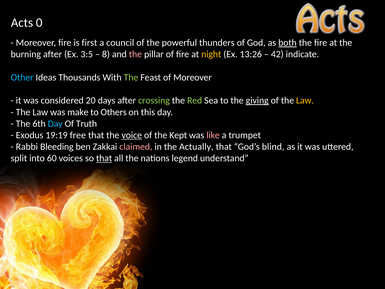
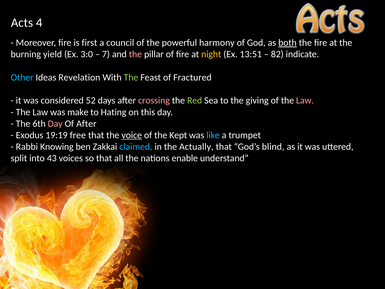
0: 0 -> 4
thunders: thunders -> harmony
burning after: after -> yield
3:5: 3:5 -> 3:0
8: 8 -> 7
13:26: 13:26 -> 13:51
42: 42 -> 82
Thousands: Thousands -> Revelation
of Moreover: Moreover -> Fractured
20: 20 -> 52
crossing colour: light green -> pink
giving underline: present -> none
Law at (305, 100) colour: yellow -> pink
Others: Others -> Hating
Day at (55, 124) colour: light blue -> pink
Of Truth: Truth -> After
like colour: pink -> light blue
Bleeding: Bleeding -> Knowing
claimed colour: pink -> light blue
60: 60 -> 43
that at (104, 158) underline: present -> none
legend: legend -> enable
